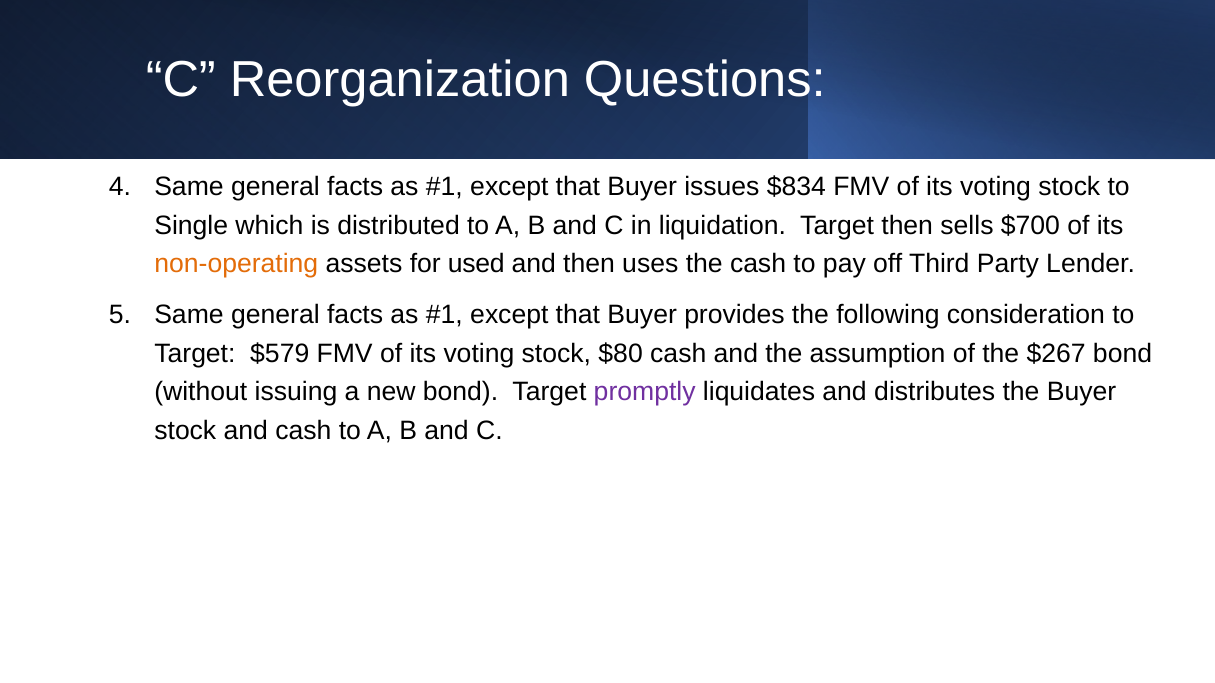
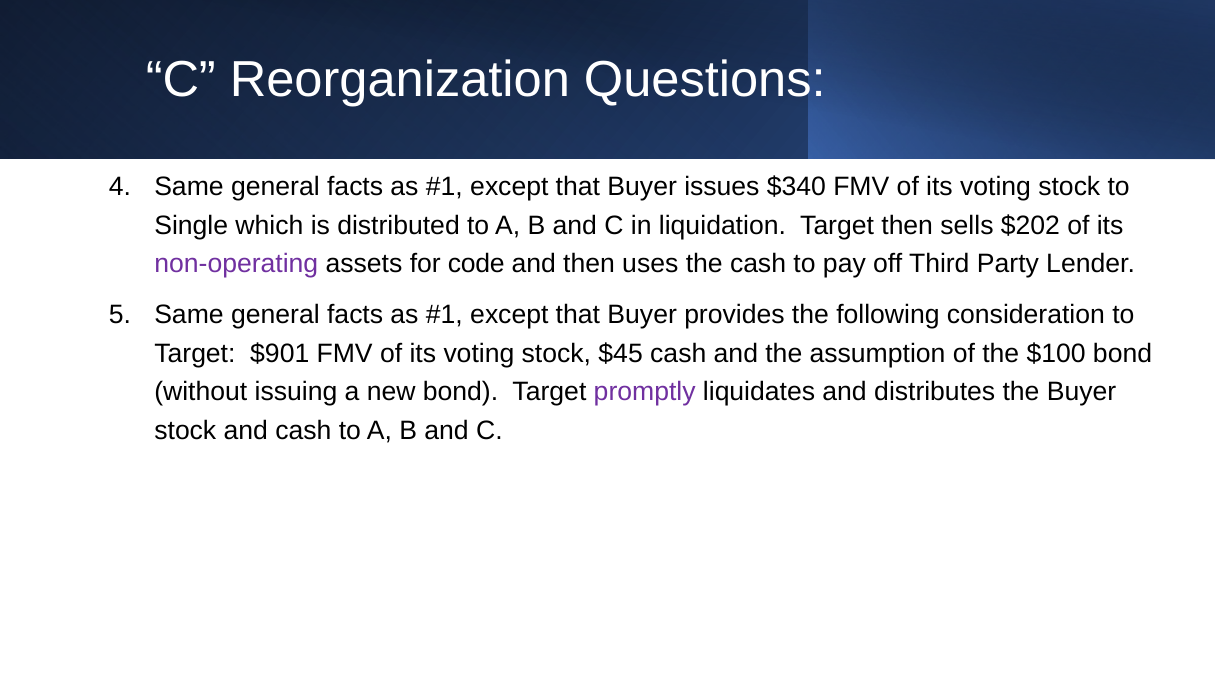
$834: $834 -> $340
$700: $700 -> $202
non-operating colour: orange -> purple
used: used -> code
$579: $579 -> $901
$80: $80 -> $45
$267: $267 -> $100
